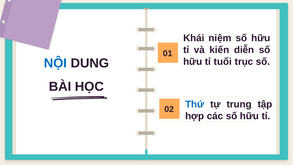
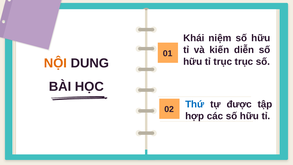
tỉ tuổi: tuổi -> trục
NỘI colour: blue -> orange
trung: trung -> được
